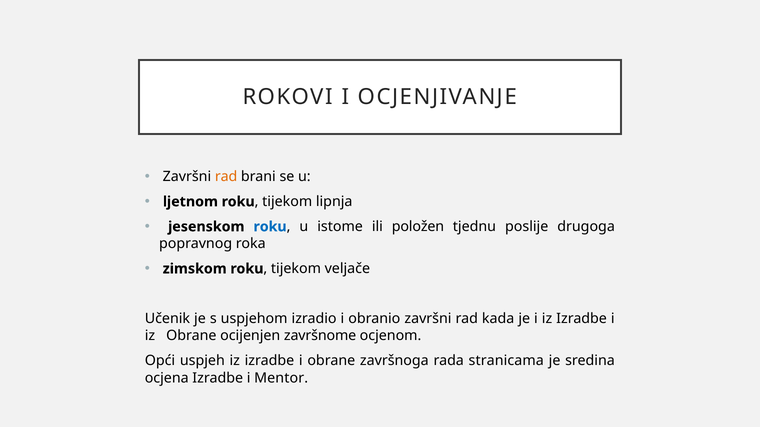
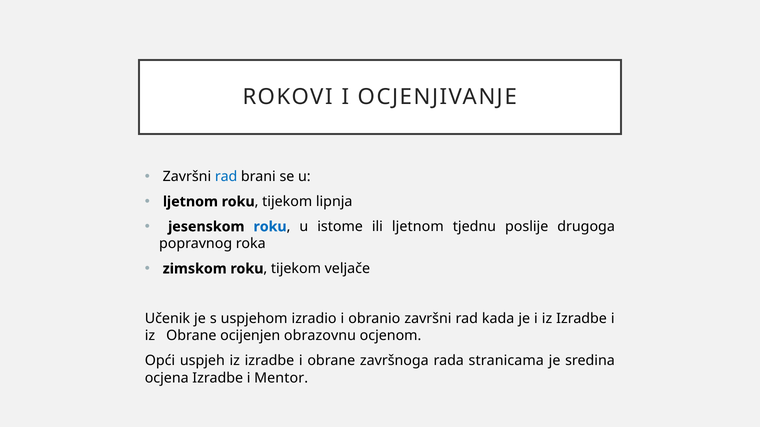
rad at (226, 177) colour: orange -> blue
ili položen: položen -> ljetnom
završnome: završnome -> obrazovnu
